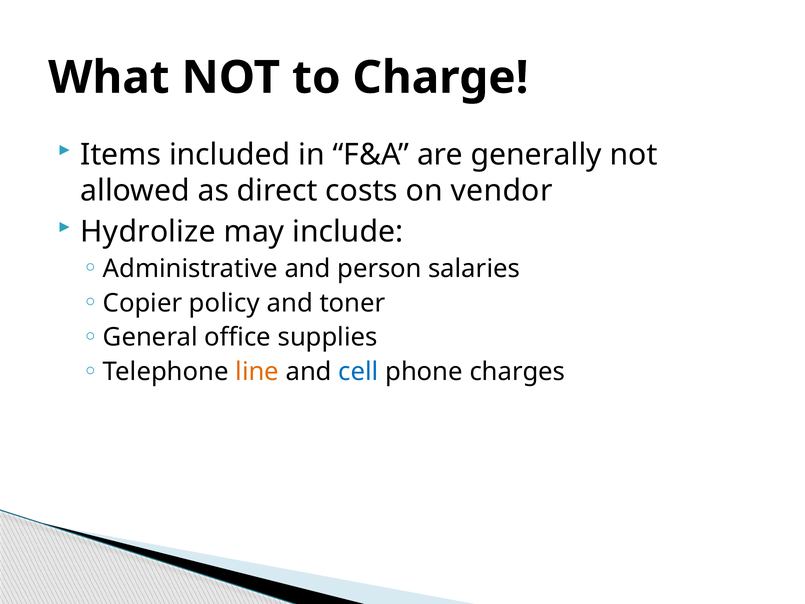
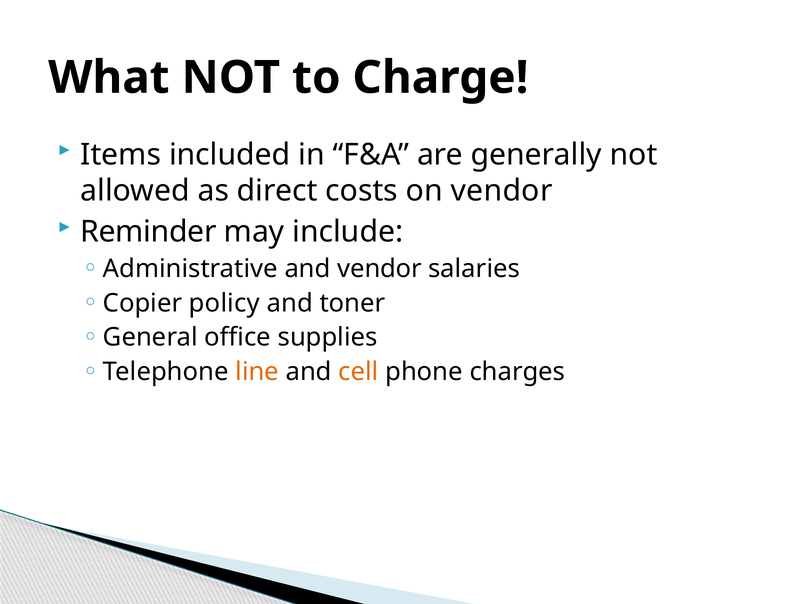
Hydrolize: Hydrolize -> Reminder
and person: person -> vendor
cell colour: blue -> orange
